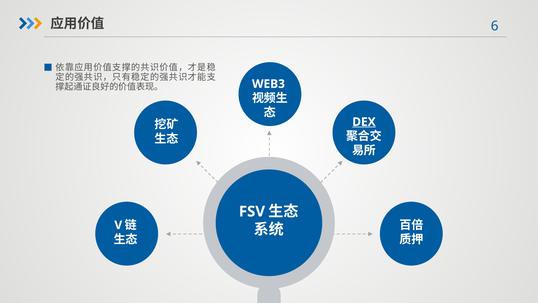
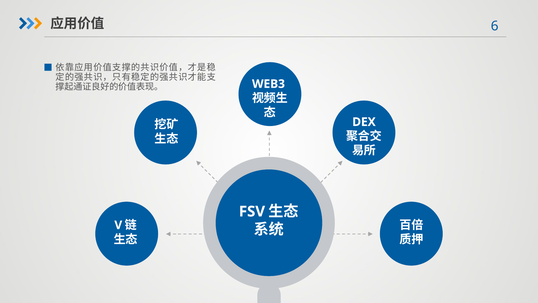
DEX underline: present -> none
